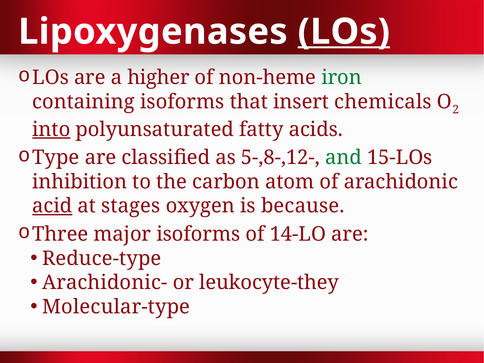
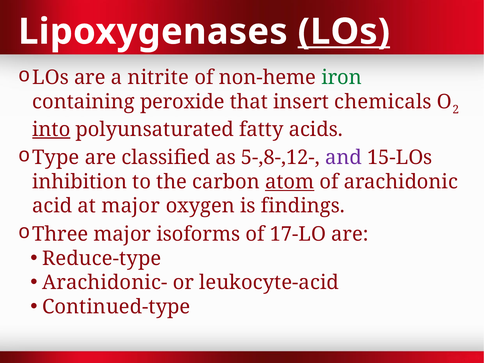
higher: higher -> nitrite
containing isoforms: isoforms -> peroxide
and colour: green -> purple
atom underline: none -> present
acid underline: present -> none
at stages: stages -> major
because: because -> findings
14-LO: 14-LO -> 17-LO
leukocyte-they: leukocyte-they -> leukocyte-acid
Molecular-type: Molecular-type -> Continued-type
